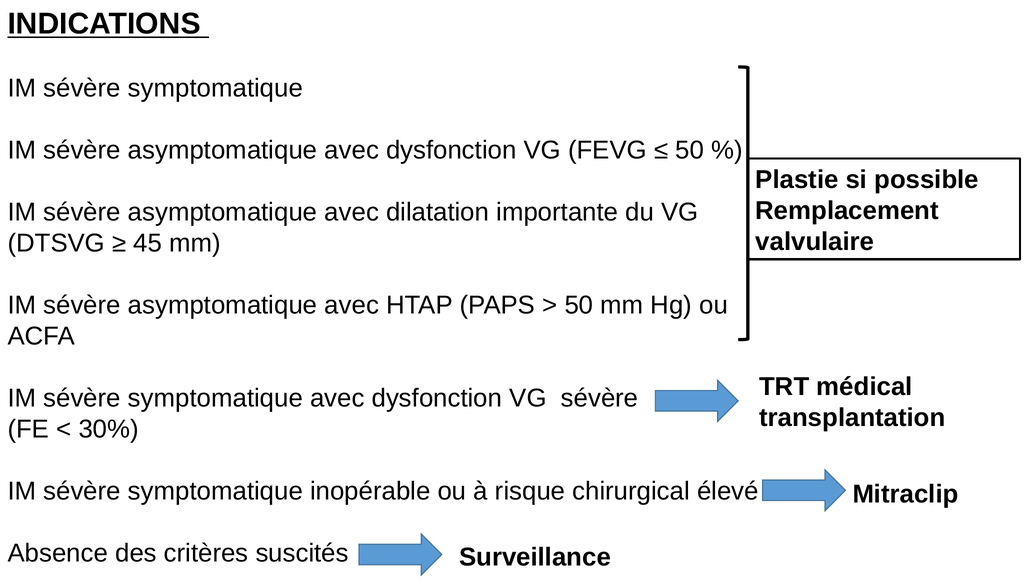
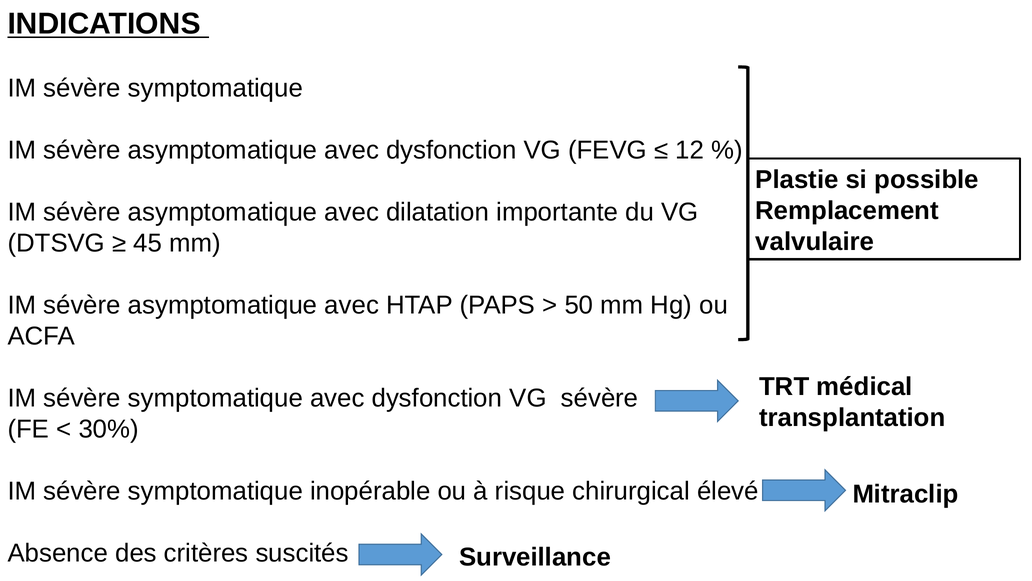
50 at (690, 150): 50 -> 12
